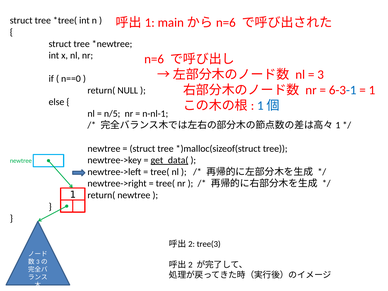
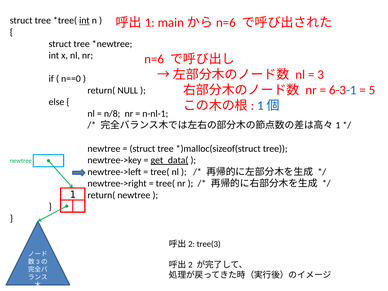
int at (84, 21) underline: none -> present
1 at (372, 90): 1 -> 5
n/5: n/5 -> n/8
